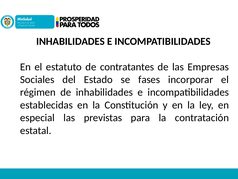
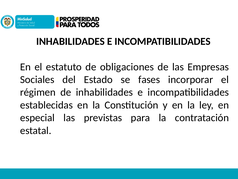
contratantes: contratantes -> obligaciones
